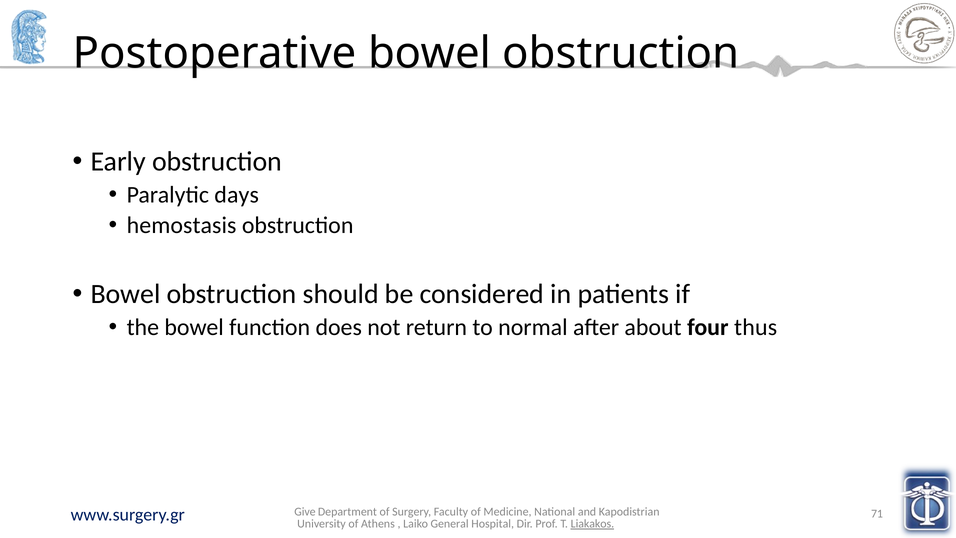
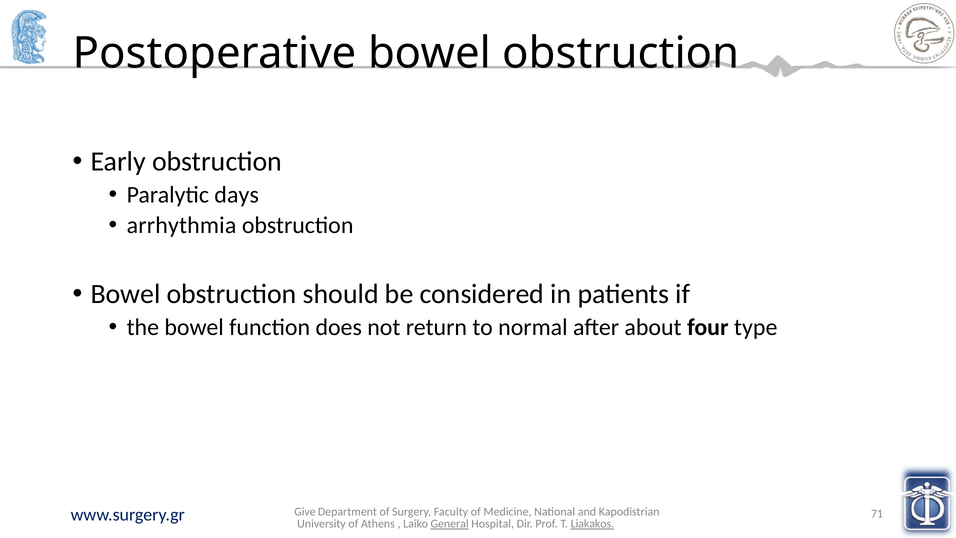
hemostasis: hemostasis -> arrhythmia
thus: thus -> type
General underline: none -> present
